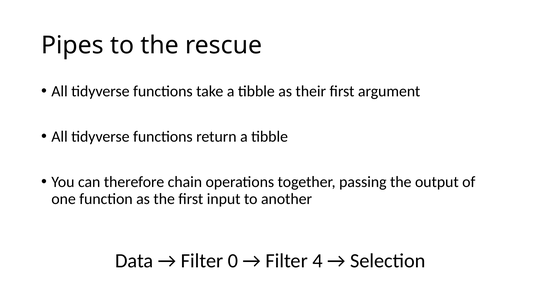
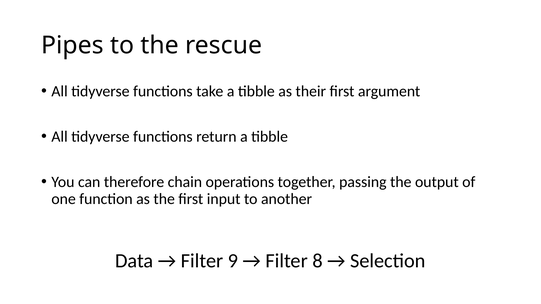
0: 0 -> 9
4: 4 -> 8
